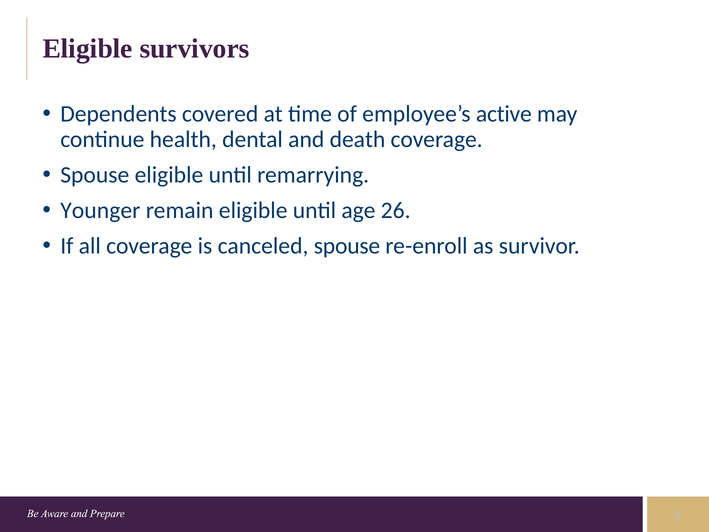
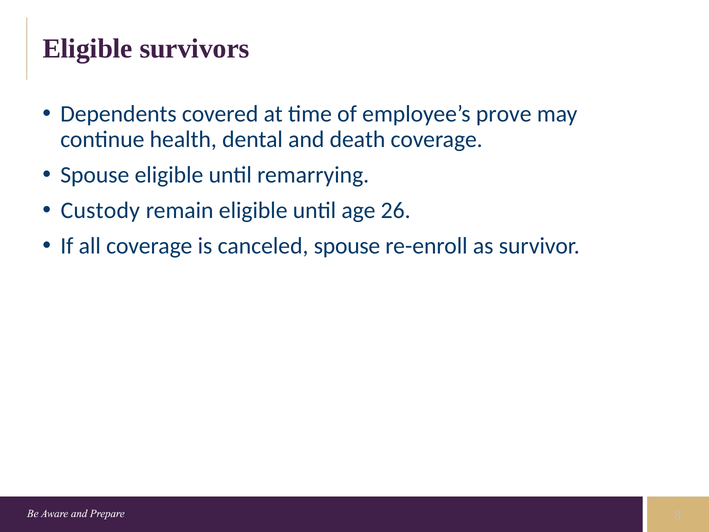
active: active -> prove
Younger: Younger -> Custody
